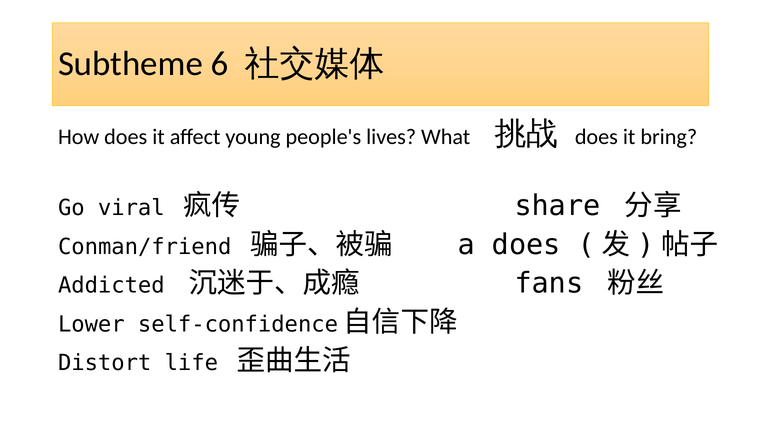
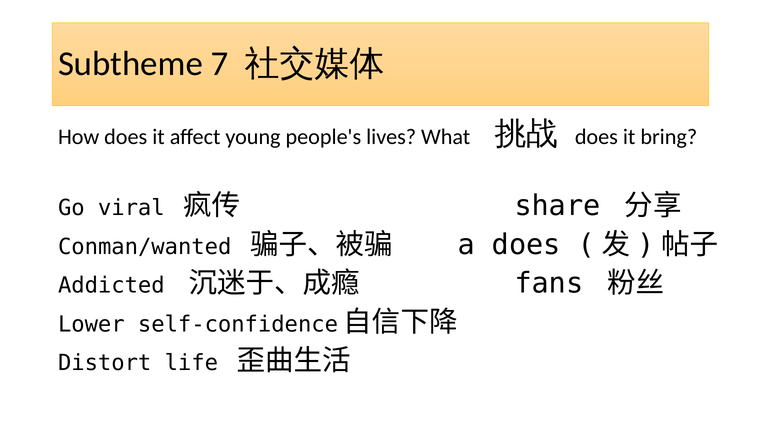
6: 6 -> 7
Conman/friend: Conman/friend -> Conman/wanted
